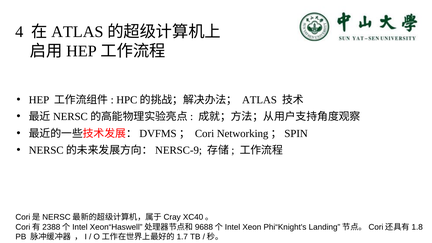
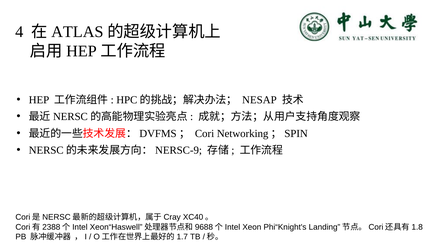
ATLAS at (259, 100): ATLAS -> NESAP
